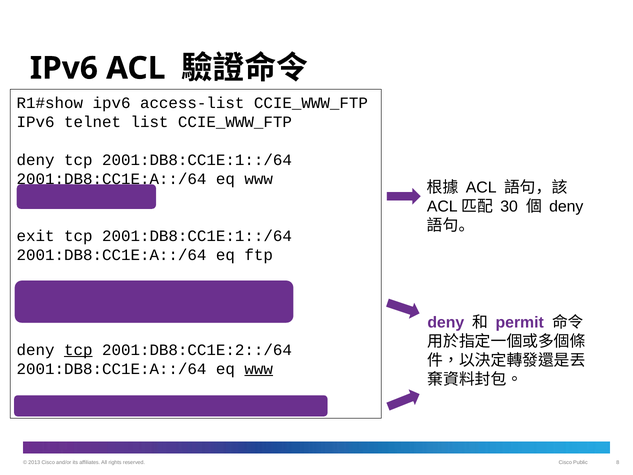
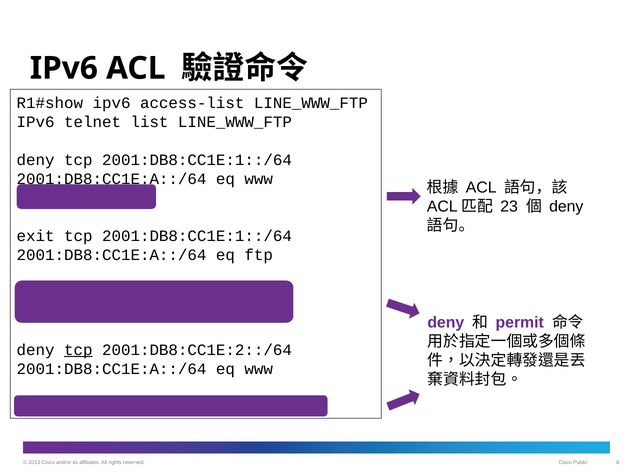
access-list CCIE_WWW_FTP: CCIE_WWW_FTP -> LINE_WWW_FTP
list CCIE_WWW_FTP: CCIE_WWW_FTP -> LINE_WWW_FTP
30: 30 -> 23
www at (259, 369) underline: present -> none
